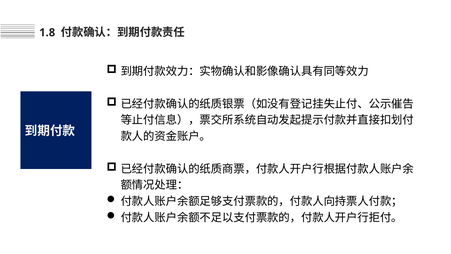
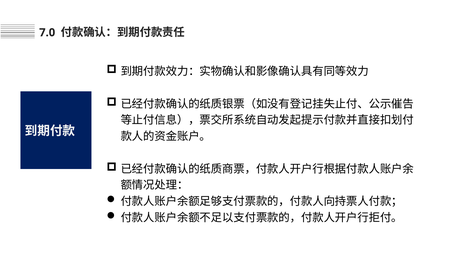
1.8: 1.8 -> 7.0
